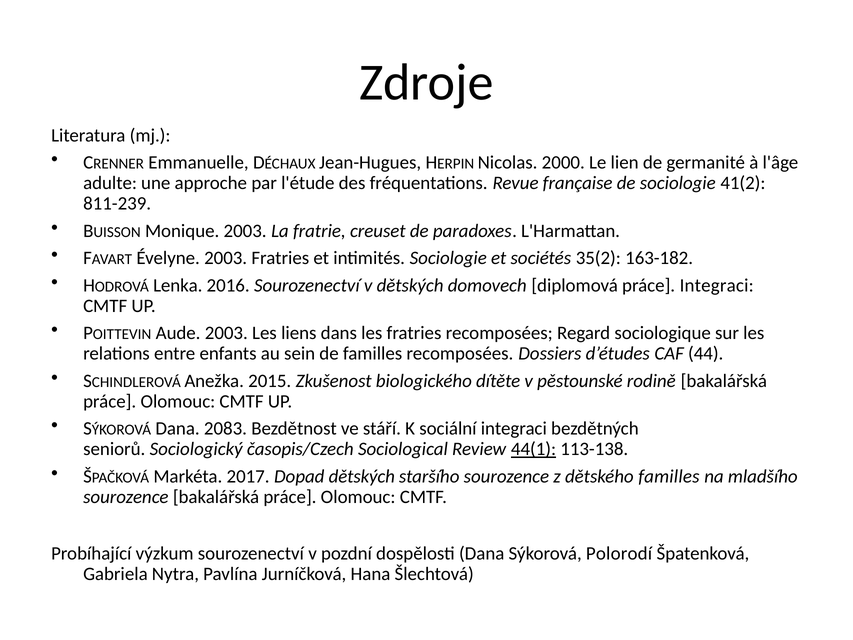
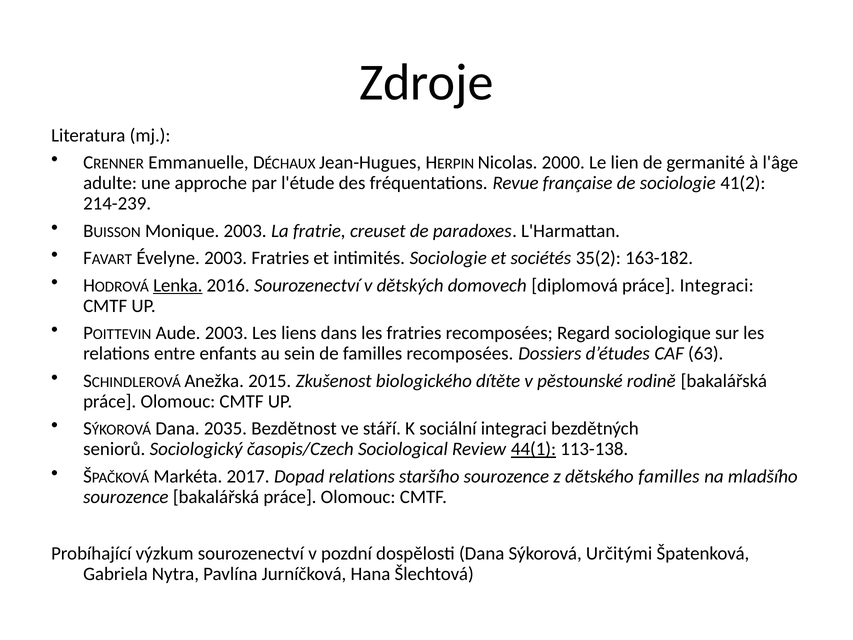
811-239: 811-239 -> 214-239
Lenka underline: none -> present
44: 44 -> 63
2083: 2083 -> 2035
Dopad dětských: dětských -> relations
Polorodí: Polorodí -> Určitými
